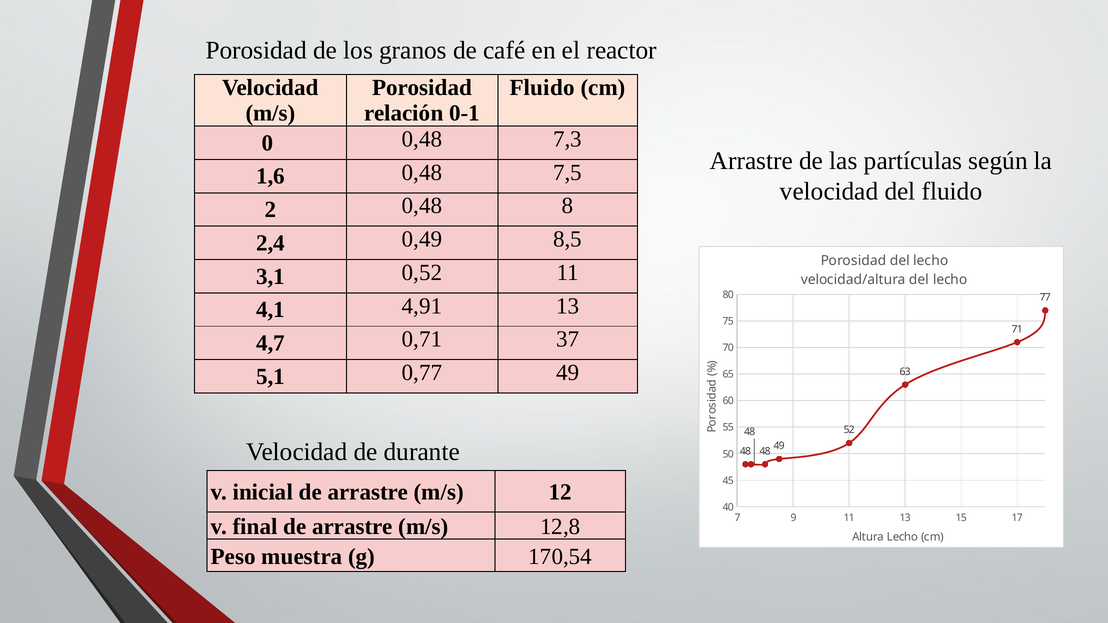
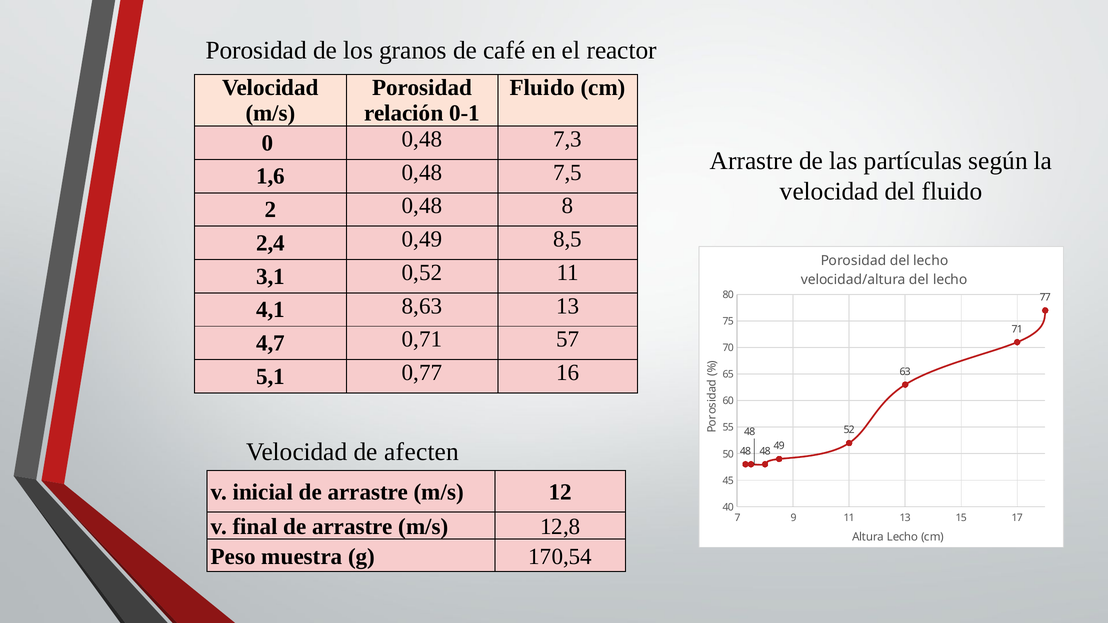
4,91: 4,91 -> 8,63
37: 37 -> 57
0,77 49: 49 -> 16
durante: durante -> afecten
